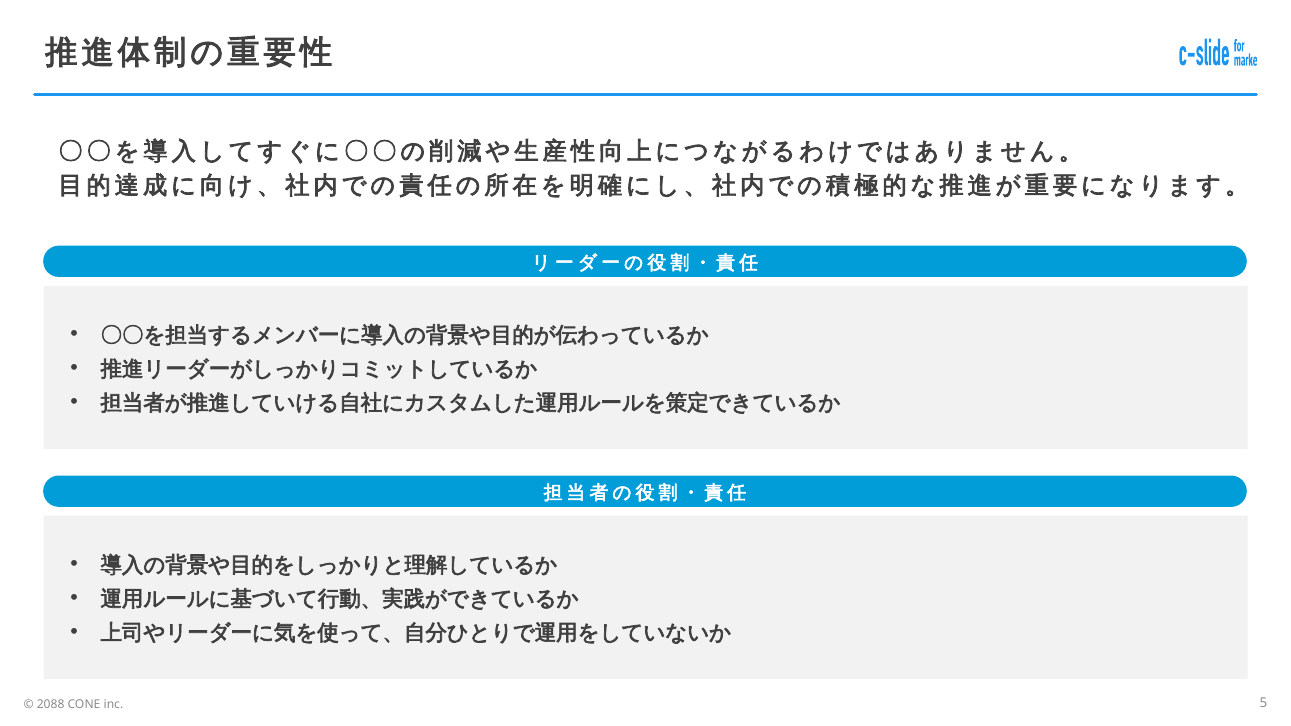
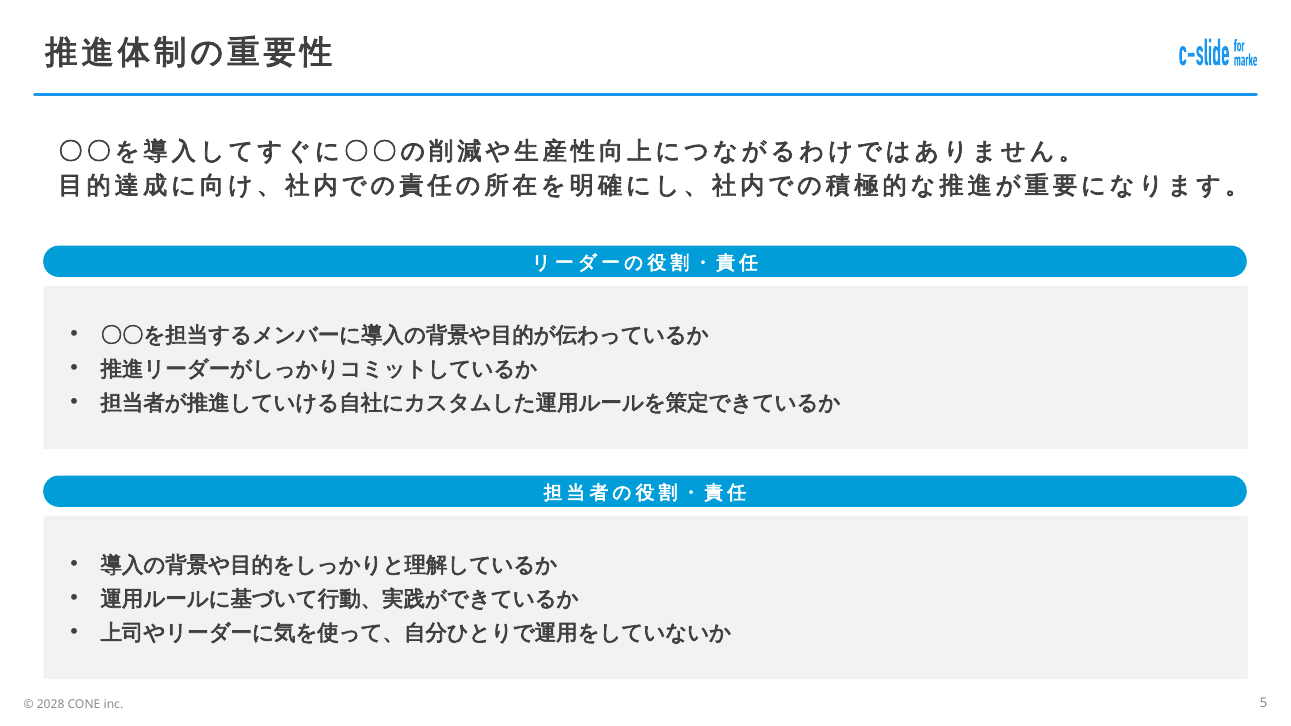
2088: 2088 -> 2028
